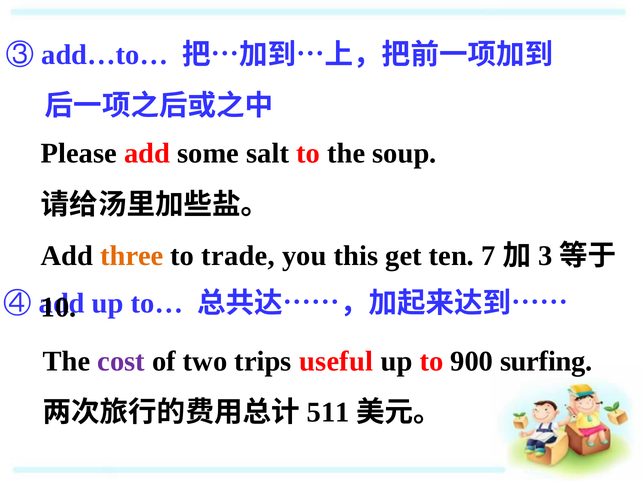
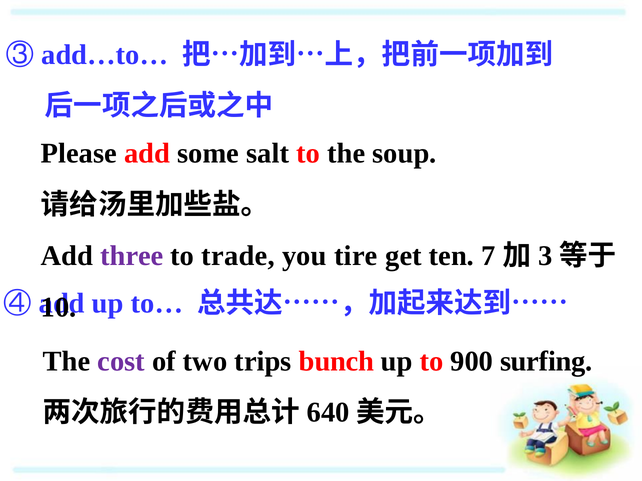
three colour: orange -> purple
this: this -> tire
useful: useful -> bunch
511: 511 -> 640
